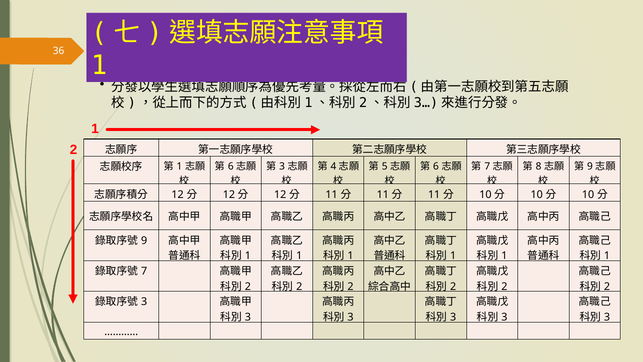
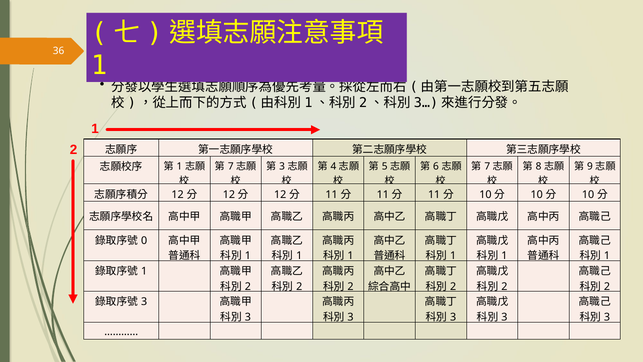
6 at (231, 166): 6 -> 7
9 at (144, 240): 9 -> 0
7 at (144, 271): 7 -> 1
